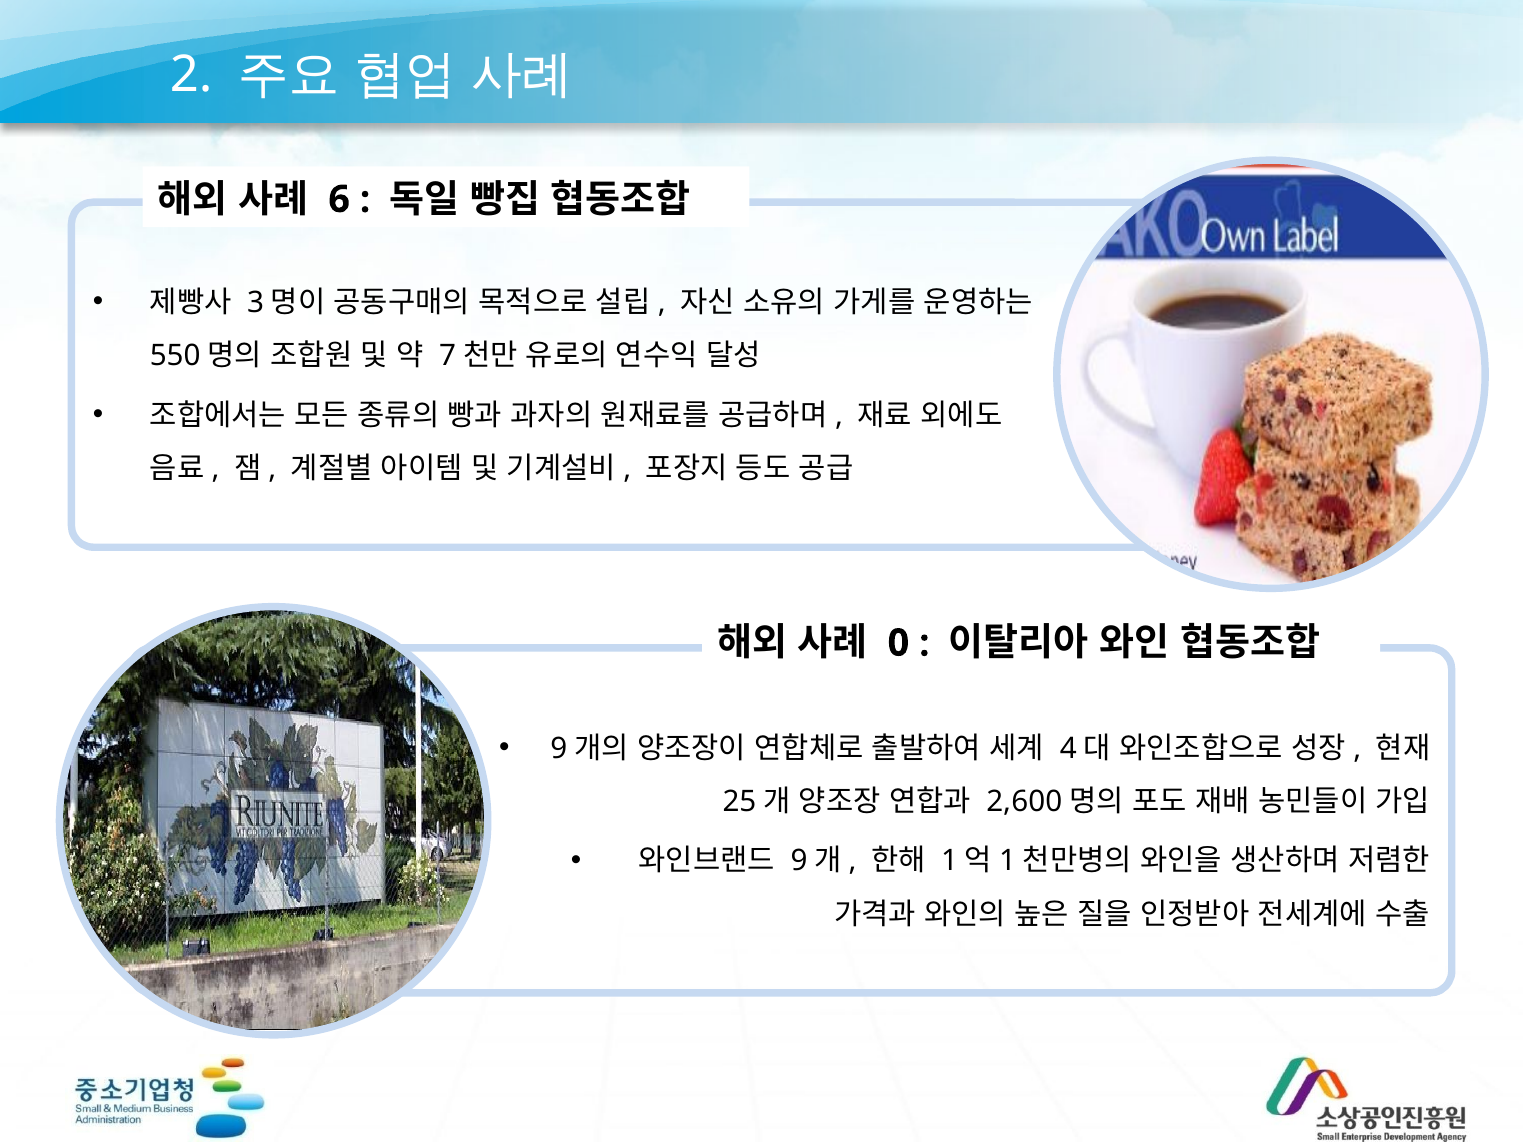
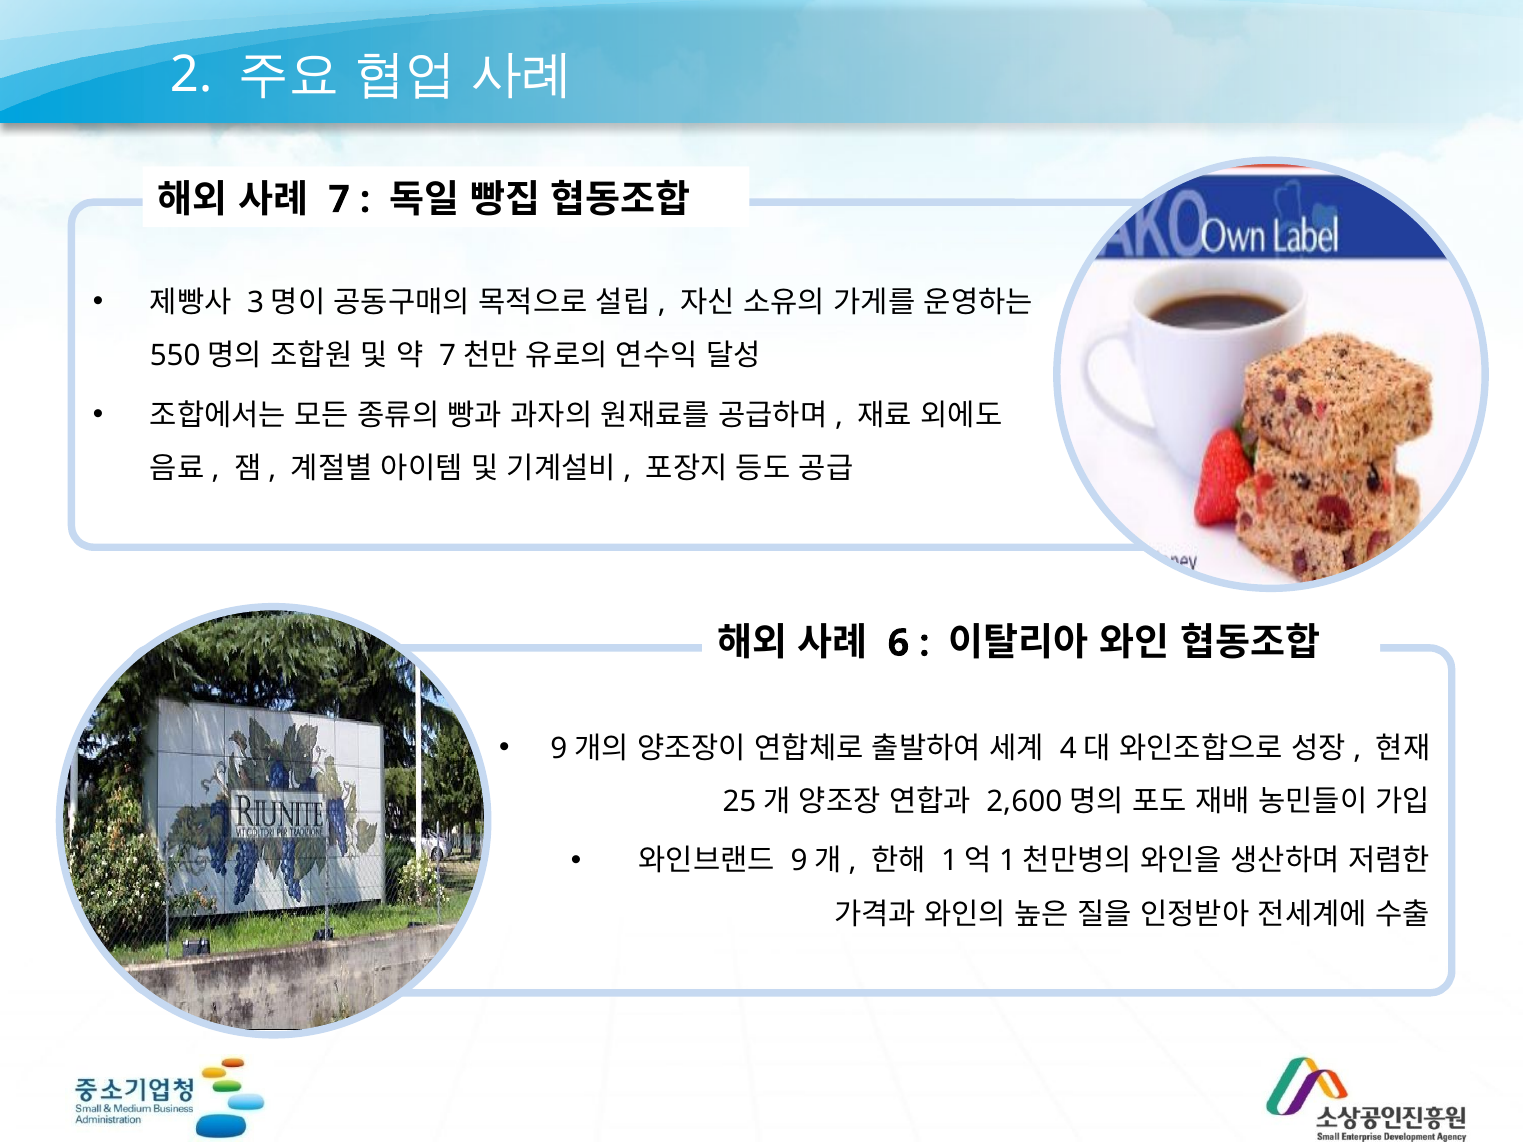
6: 6 -> 7
0: 0 -> 6
